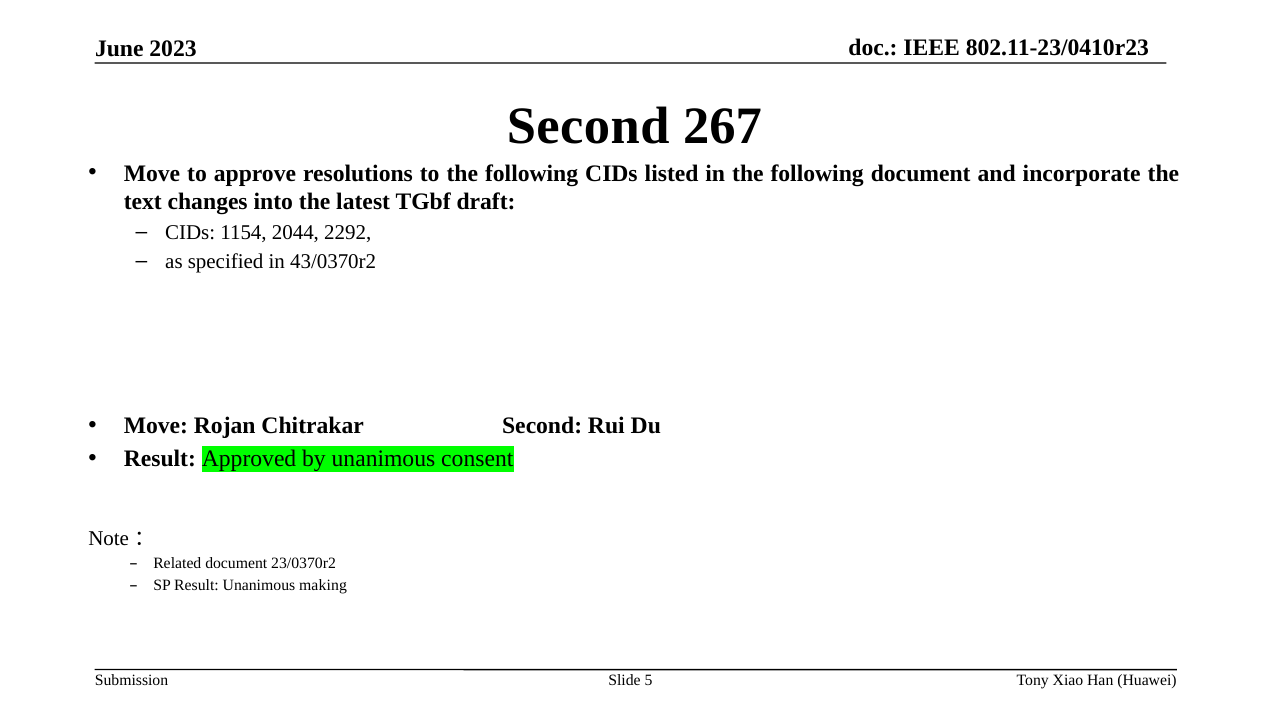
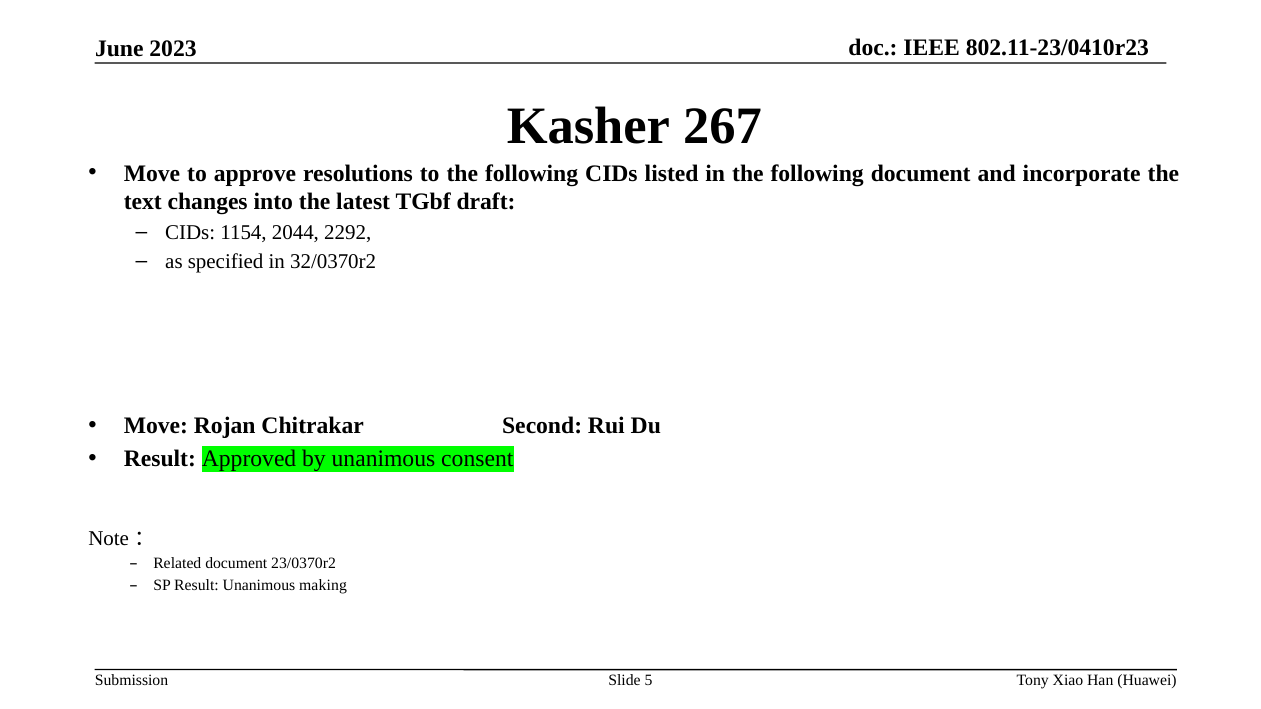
Second at (588, 127): Second -> Kasher
43/0370r2: 43/0370r2 -> 32/0370r2
